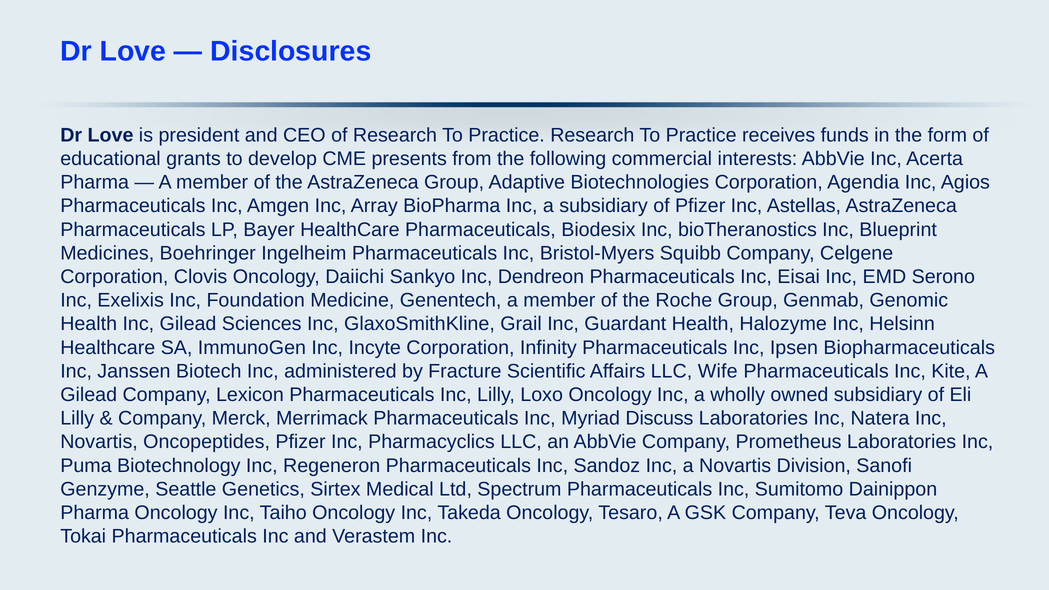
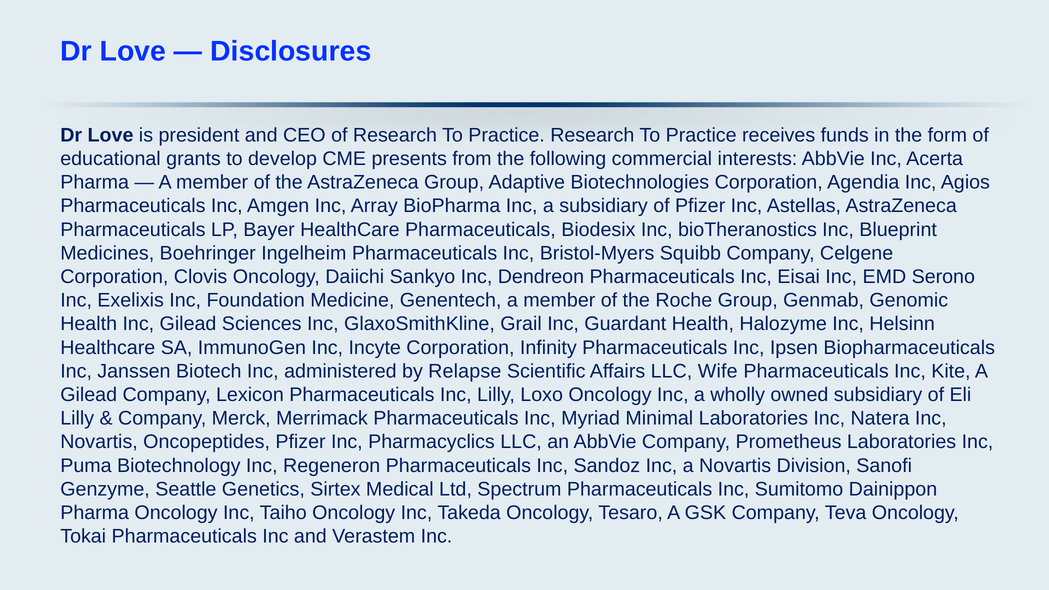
Fracture: Fracture -> Relapse
Discuss: Discuss -> Minimal
